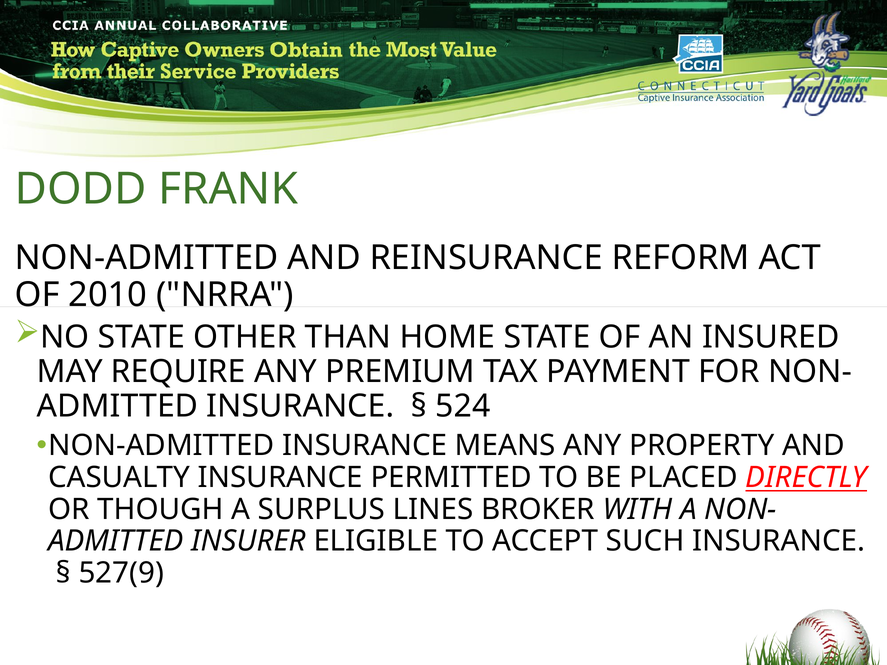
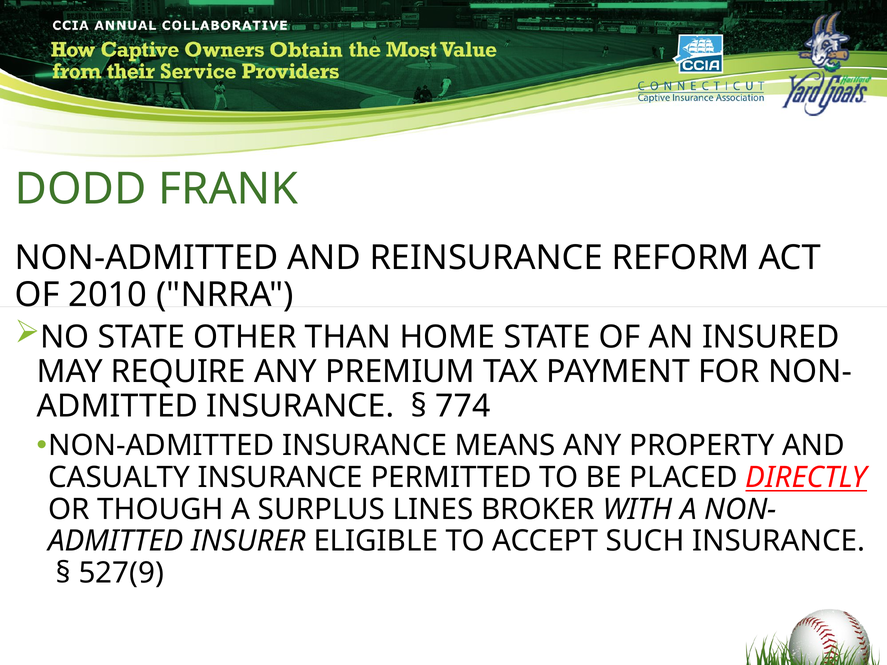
524: 524 -> 774
